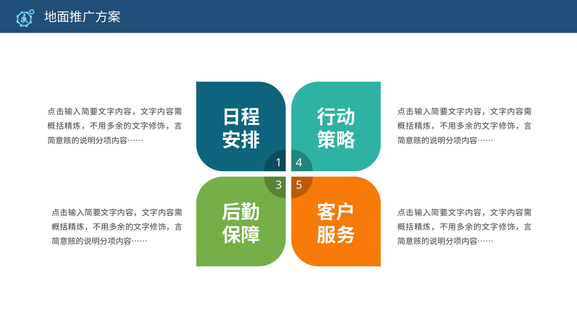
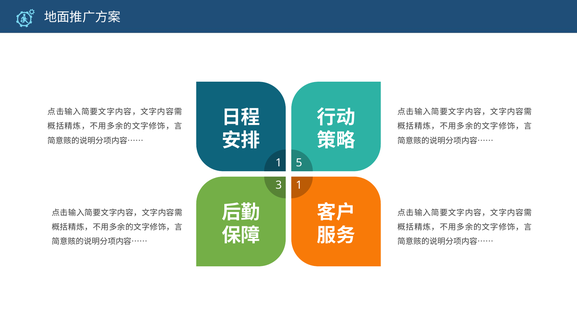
4: 4 -> 5
3 5: 5 -> 1
